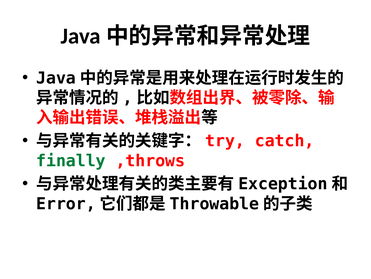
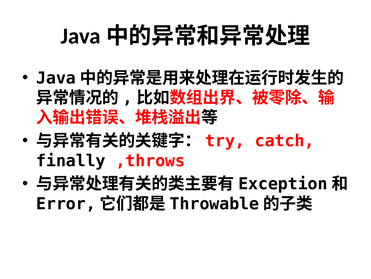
finally colour: green -> black
